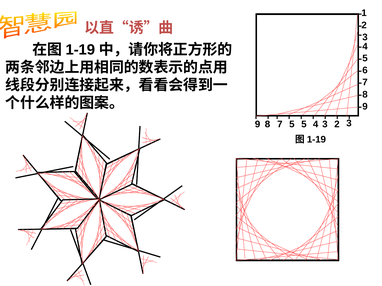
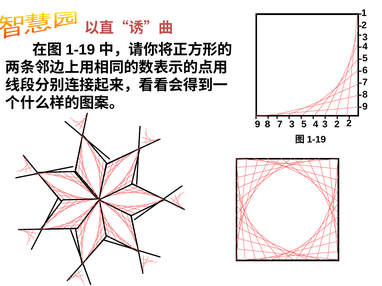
7 5: 5 -> 3
3 at (349, 123): 3 -> 2
